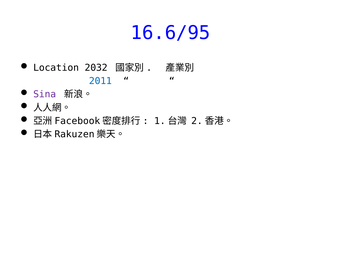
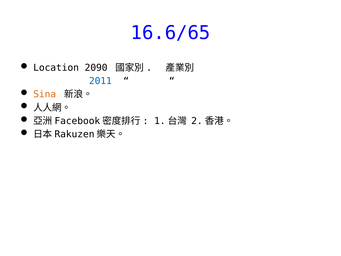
16.6/95: 16.6/95 -> 16.6/65
2032: 2032 -> 2090
Sina colour: purple -> orange
